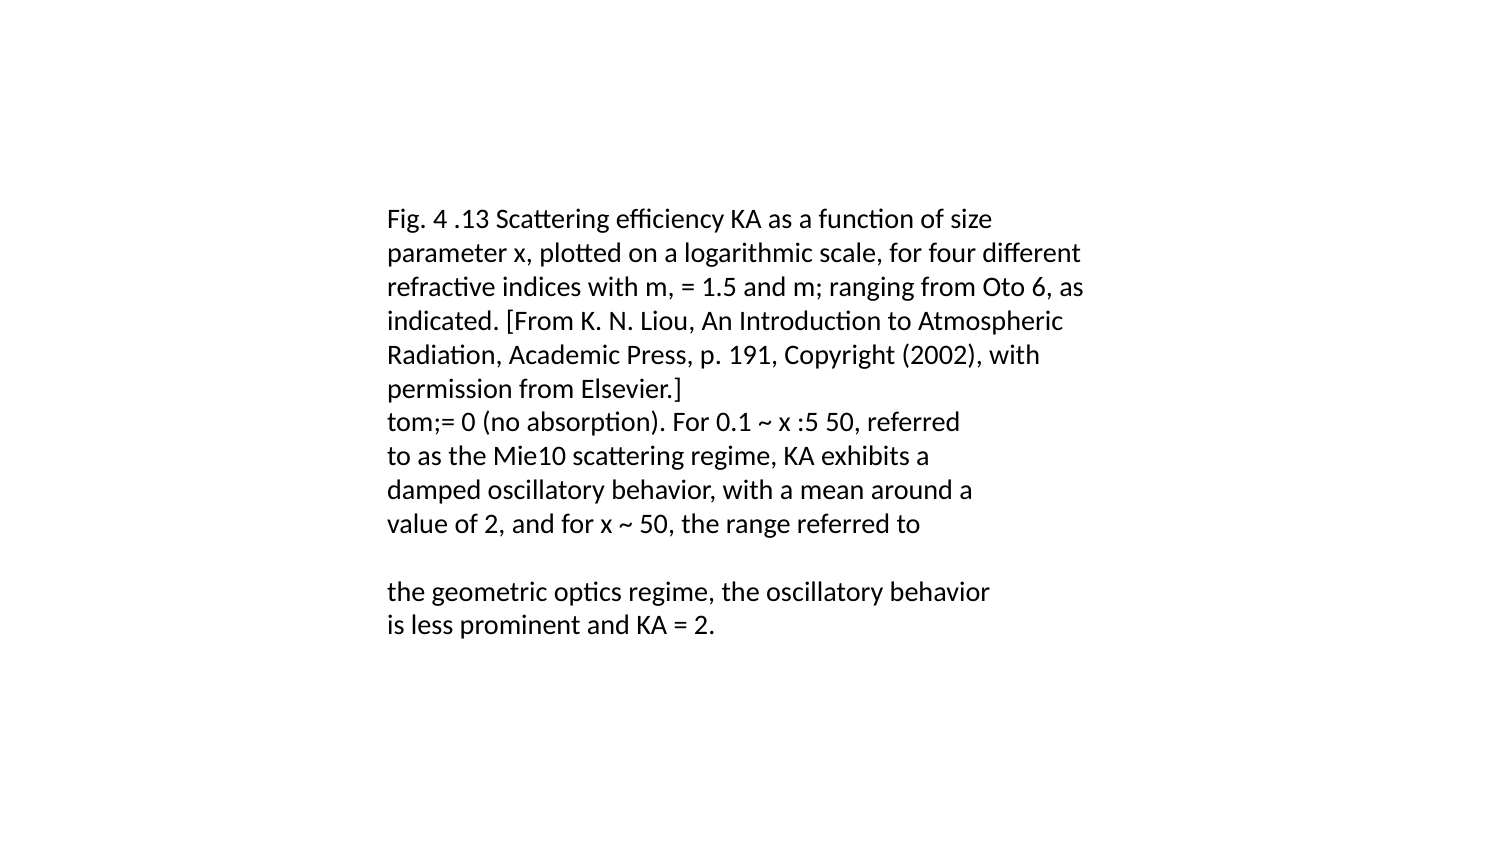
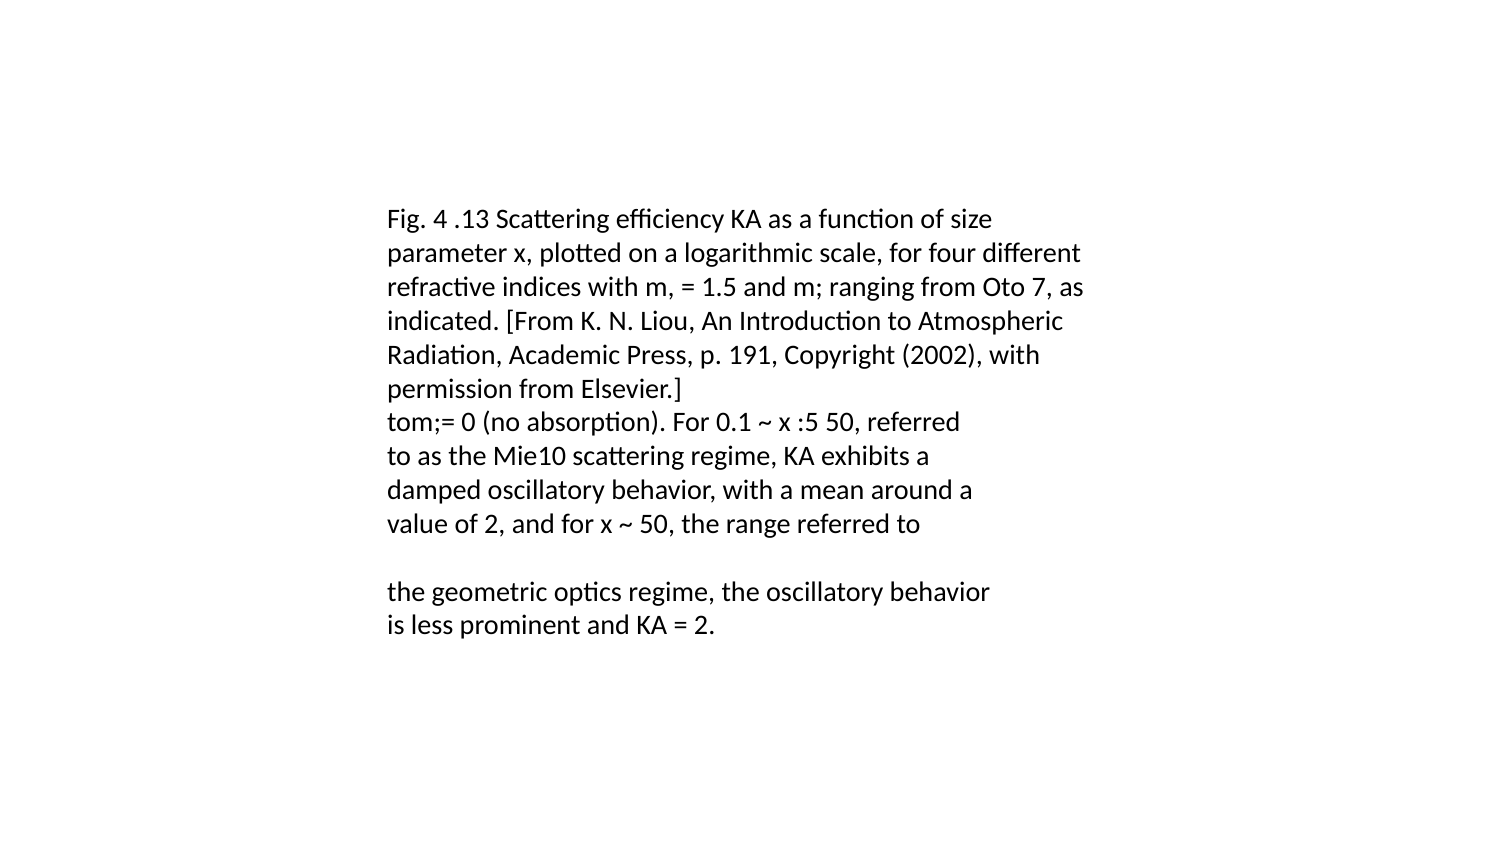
6: 6 -> 7
